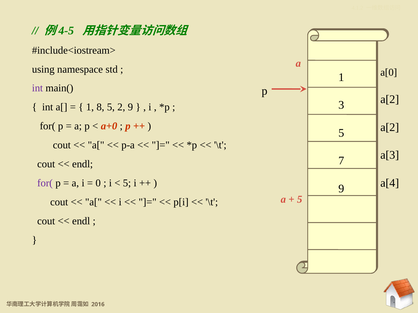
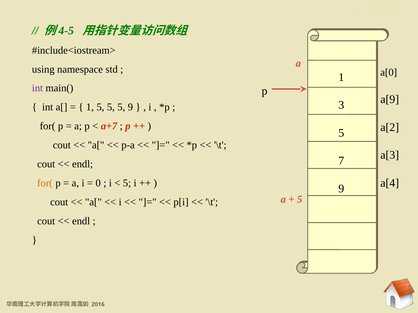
a[2 at (390, 100): a[2 -> a[9
1 8: 8 -> 5
2 at (121, 107): 2 -> 5
a+0: a+0 -> a+7
for( at (45, 183) colour: purple -> orange
